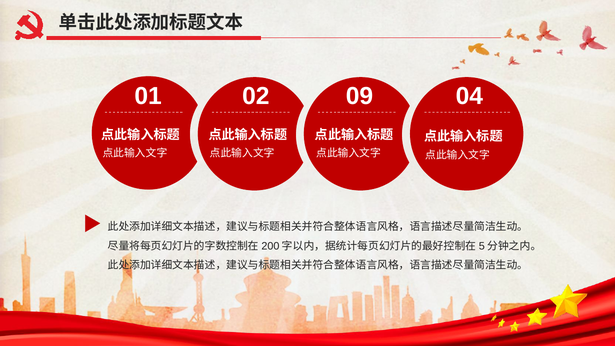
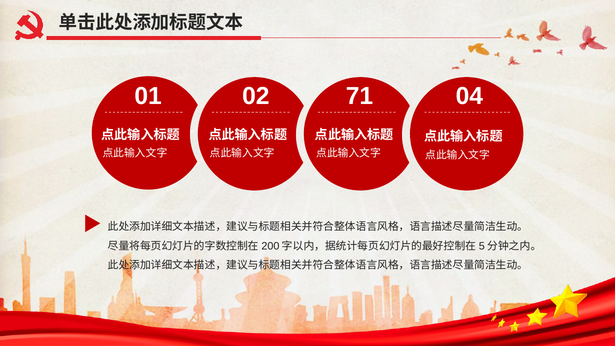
09: 09 -> 71
